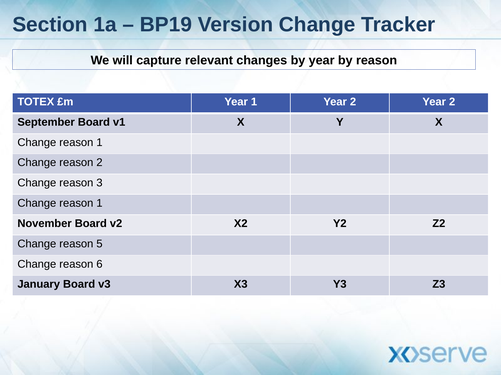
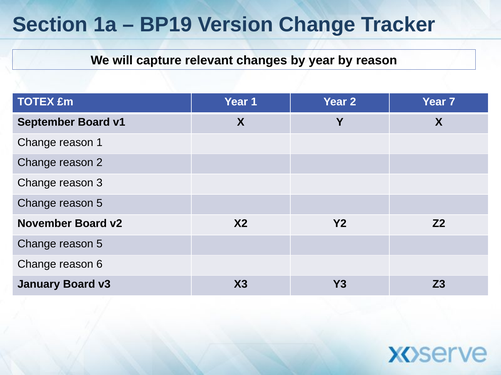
2 Year 2: 2 -> 7
1 at (99, 204): 1 -> 5
